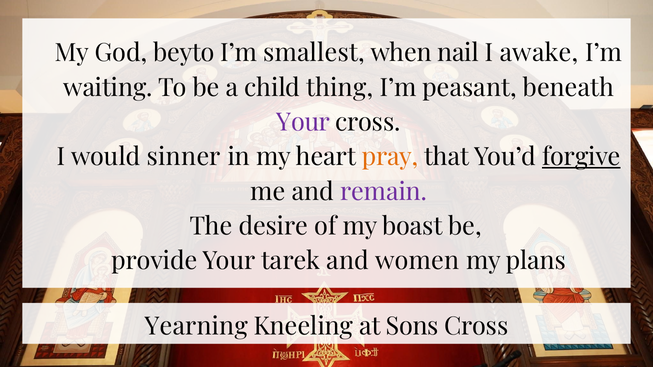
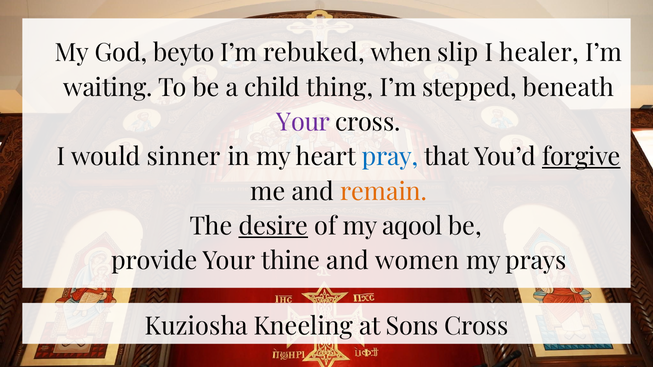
smallest: smallest -> rebuked
nail: nail -> slip
awake: awake -> healer
peasant: peasant -> stepped
pray colour: orange -> blue
remain colour: purple -> orange
desire underline: none -> present
boast: boast -> aqool
tarek: tarek -> thine
plans: plans -> prays
Yearning: Yearning -> Kuziosha
